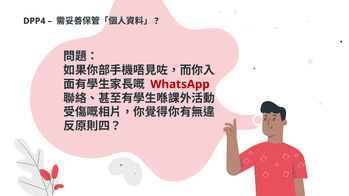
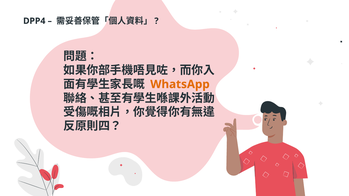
WhatsApp colour: red -> orange
